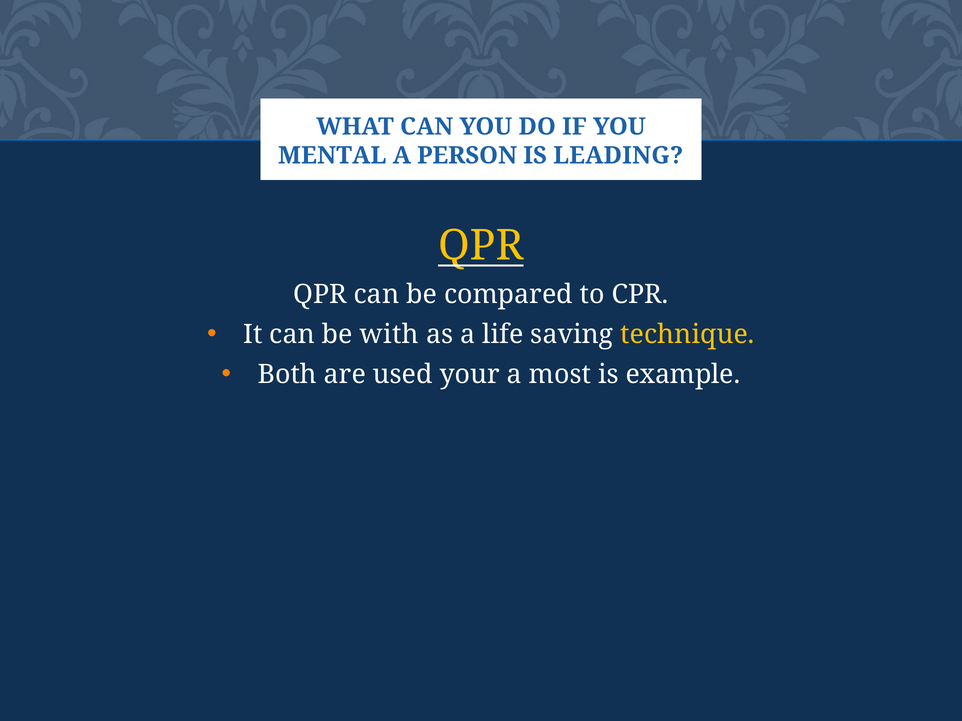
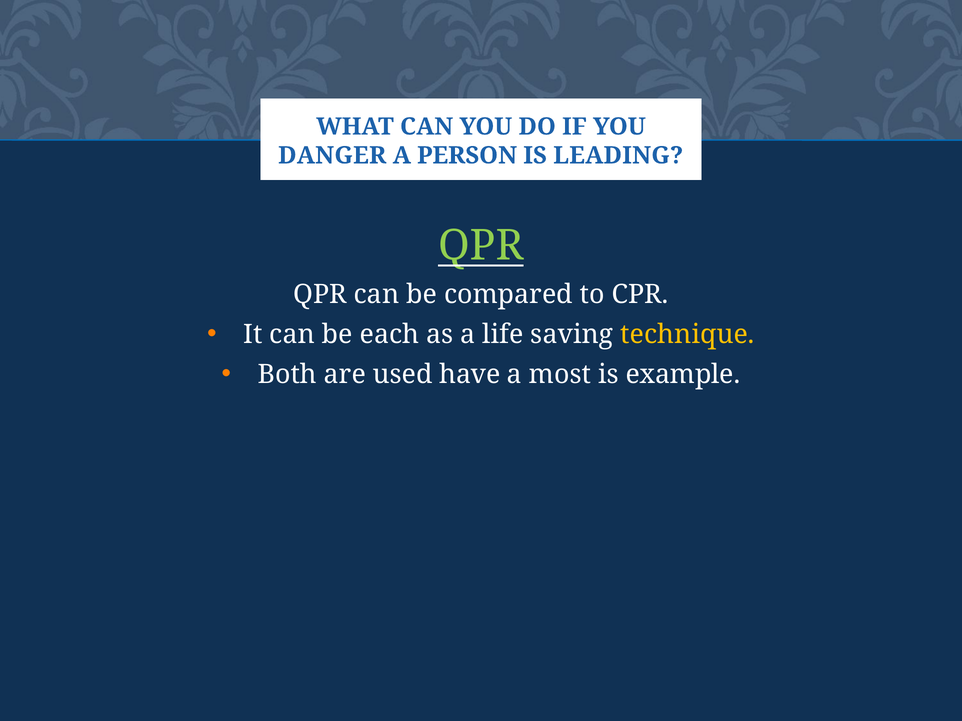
MENTAL: MENTAL -> DANGER
QPR at (481, 246) colour: yellow -> light green
with: with -> each
your: your -> have
